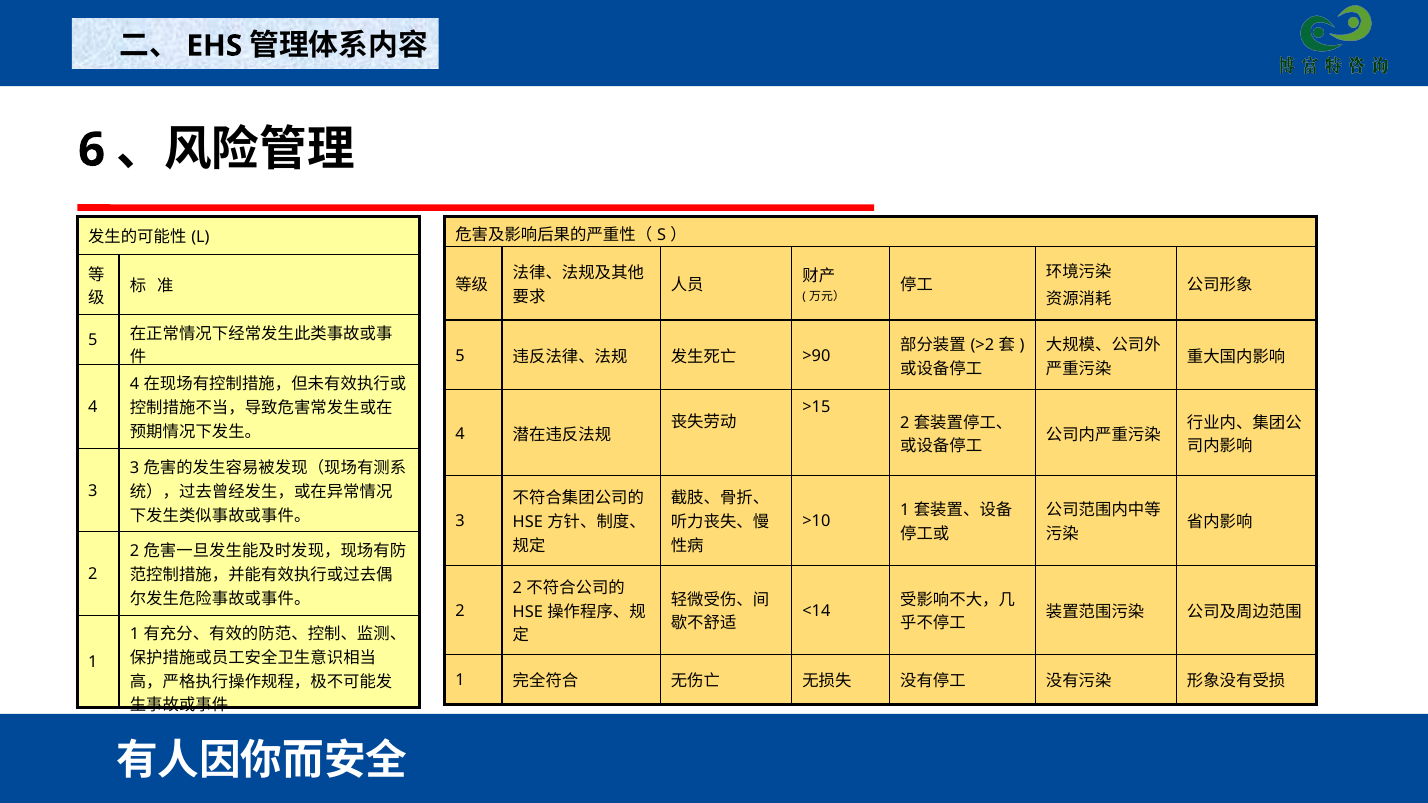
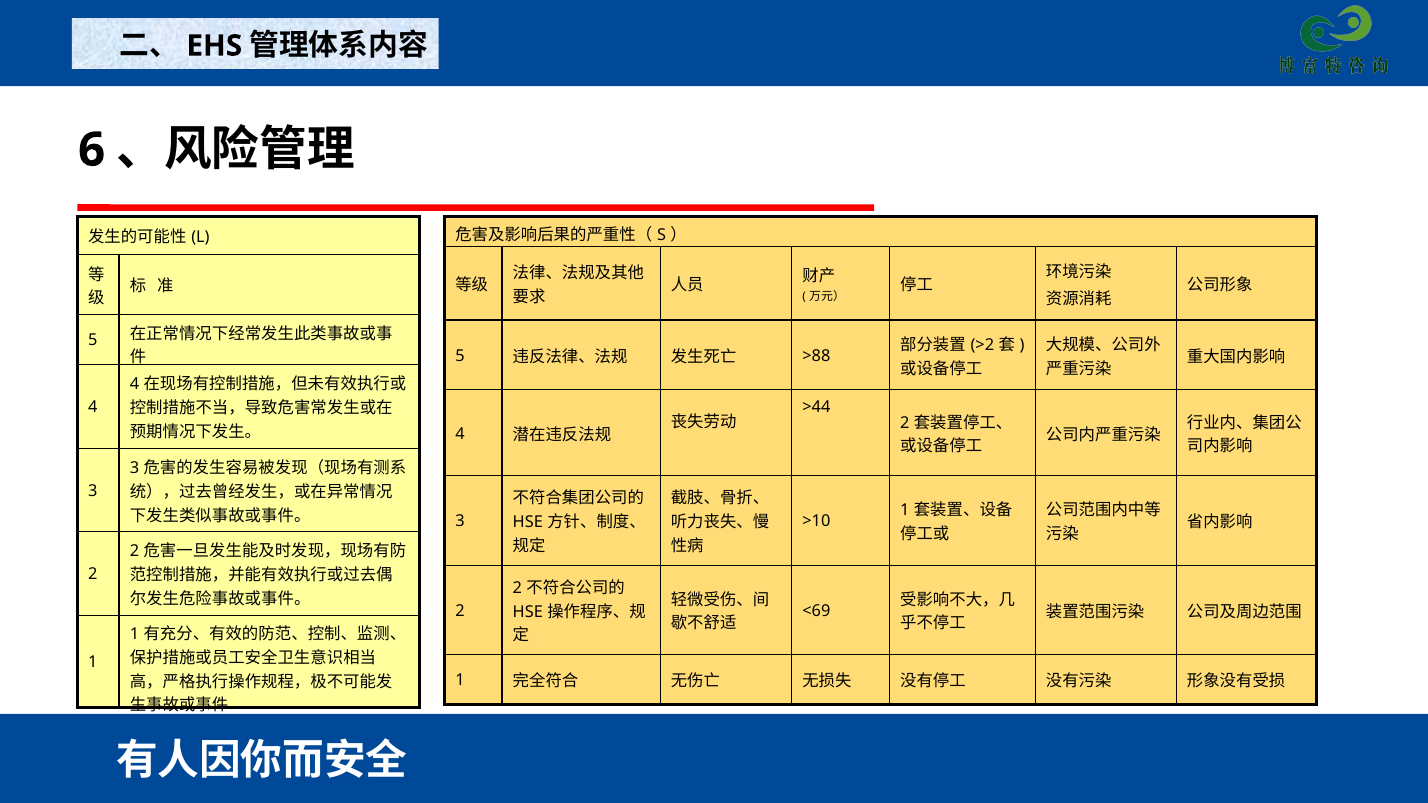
>90: >90 -> >88
>15: >15 -> >44
<14: <14 -> <69
